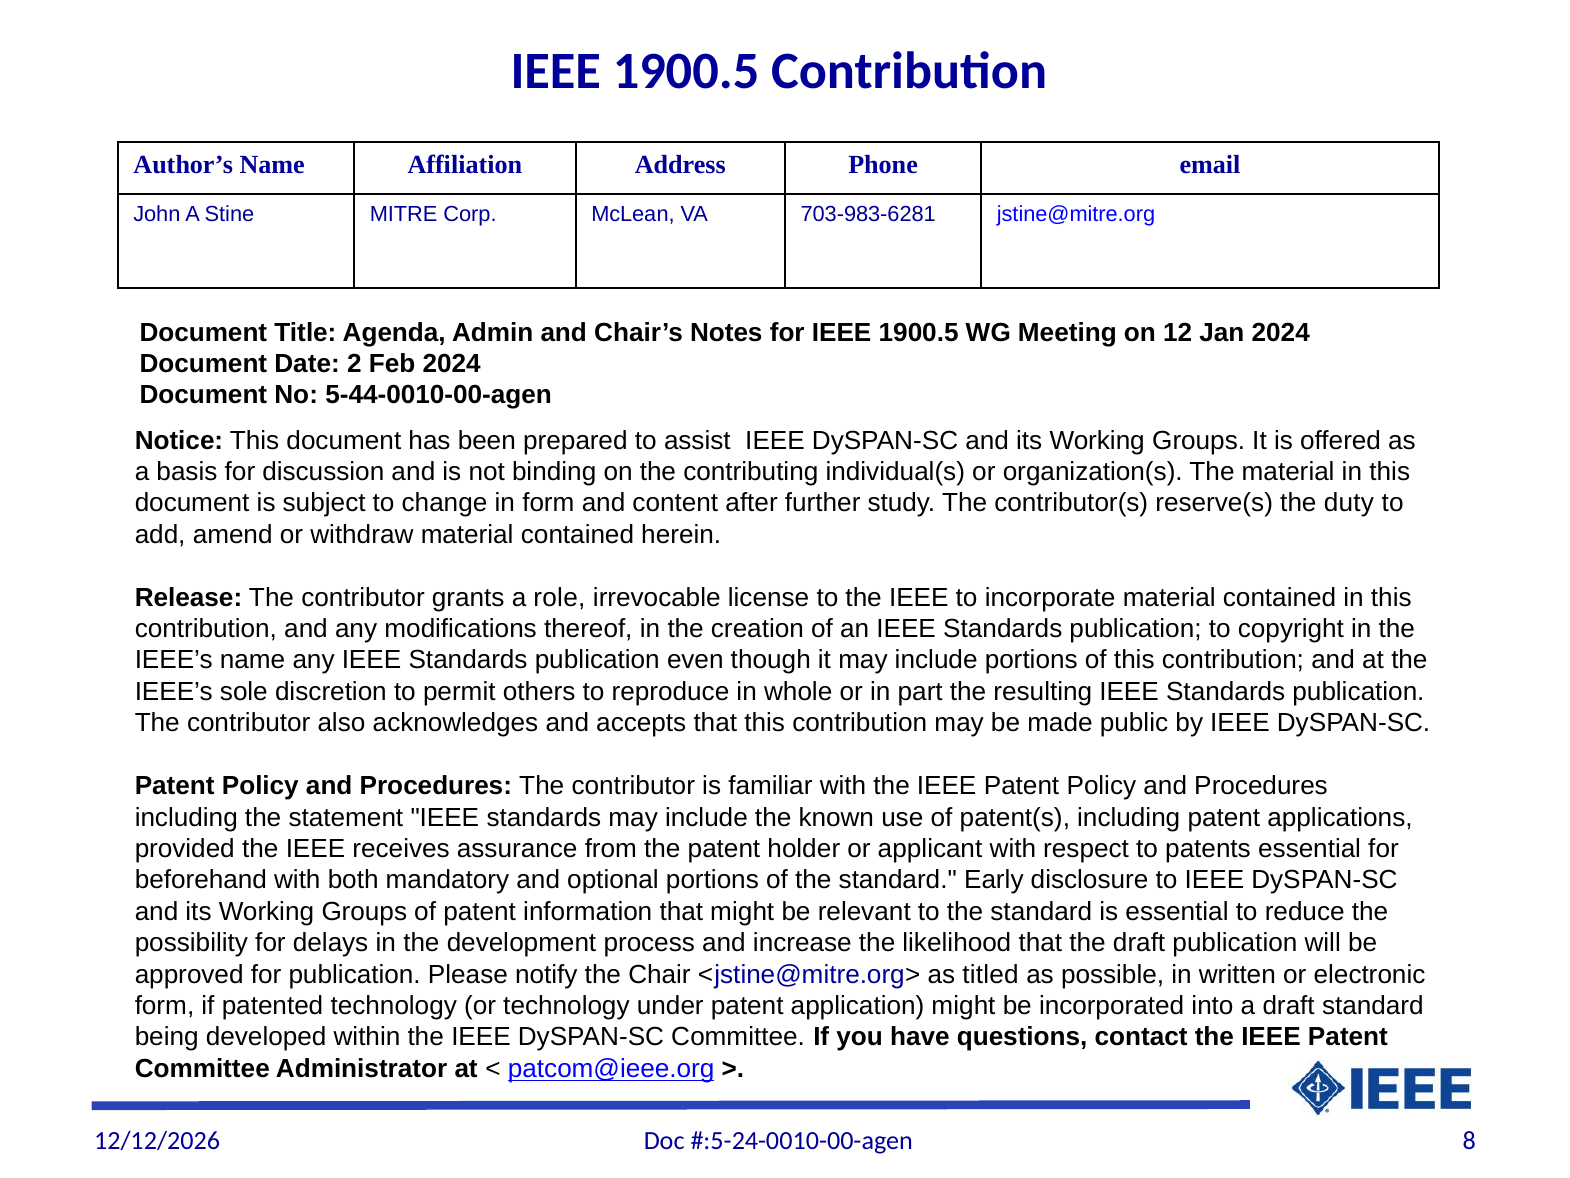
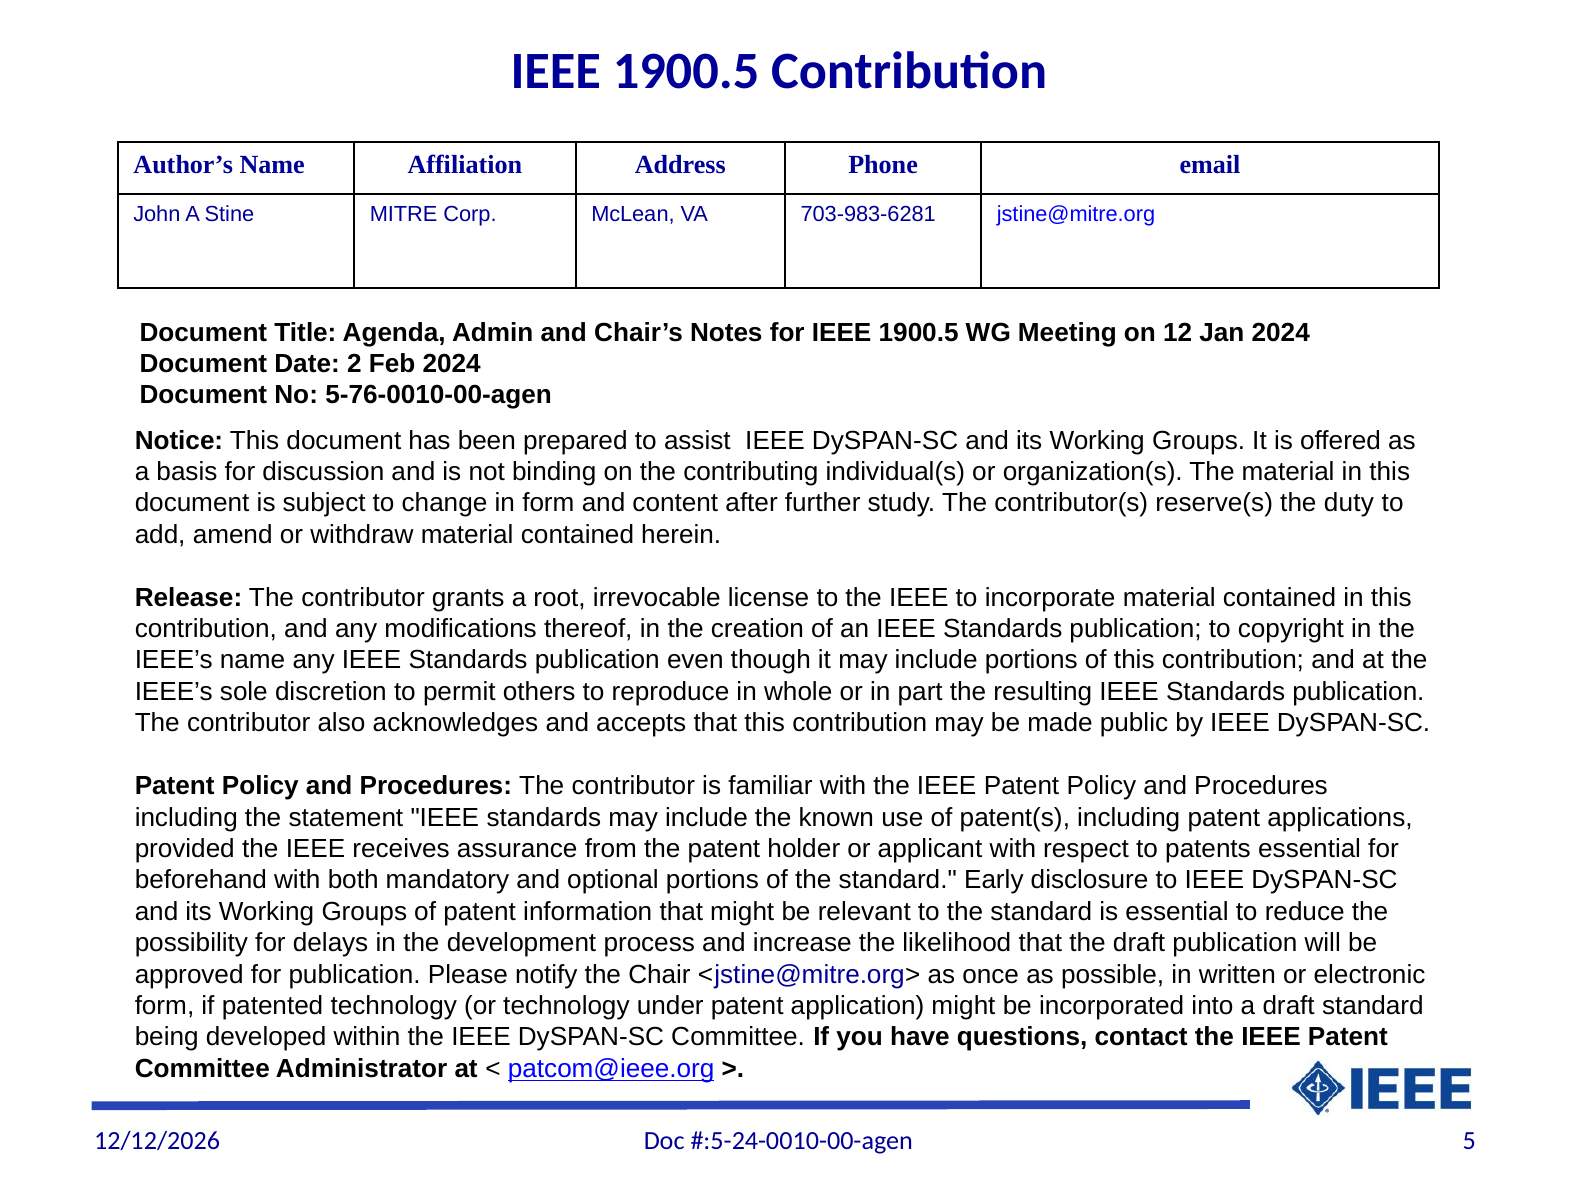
5-44-0010-00-agen: 5-44-0010-00-agen -> 5-76-0010-00-agen
role: role -> root
titled: titled -> once
8: 8 -> 5
